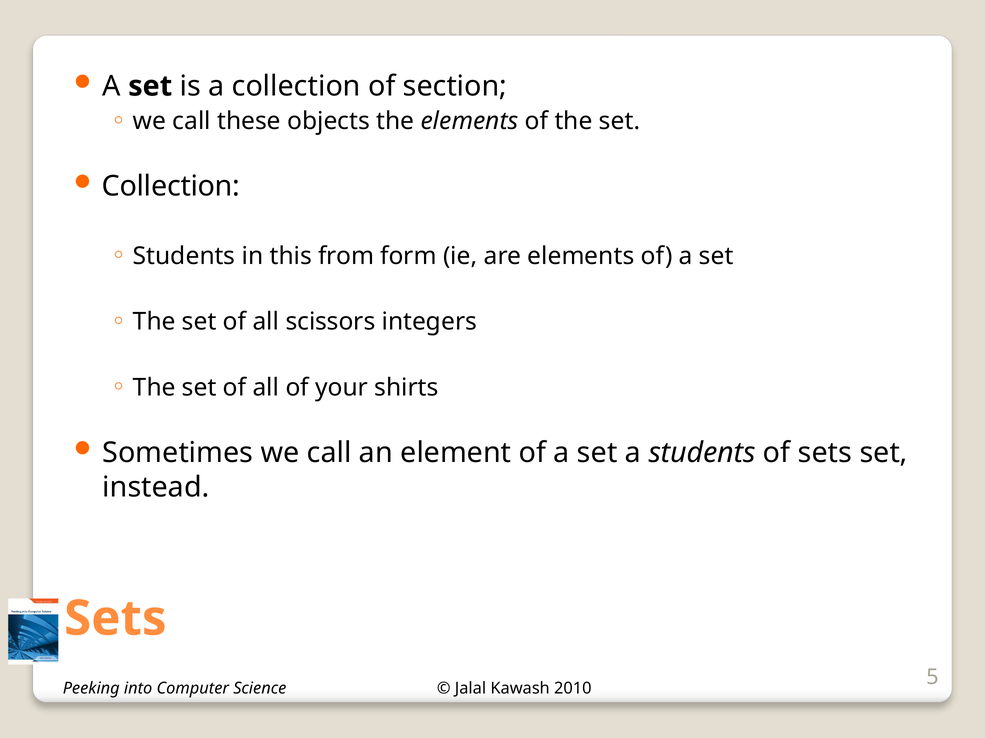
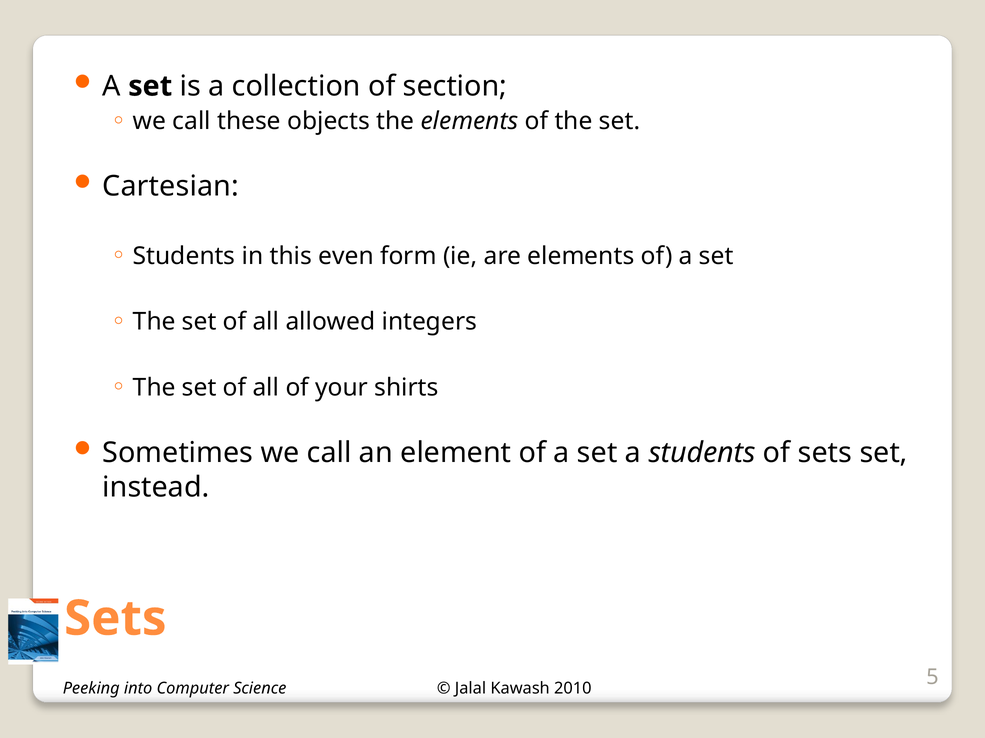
Collection at (171, 187): Collection -> Cartesian
from: from -> even
scissors: scissors -> allowed
